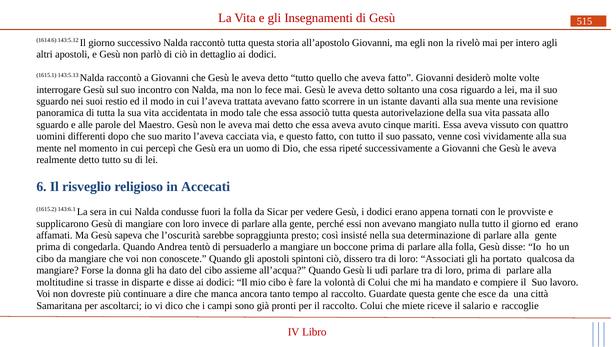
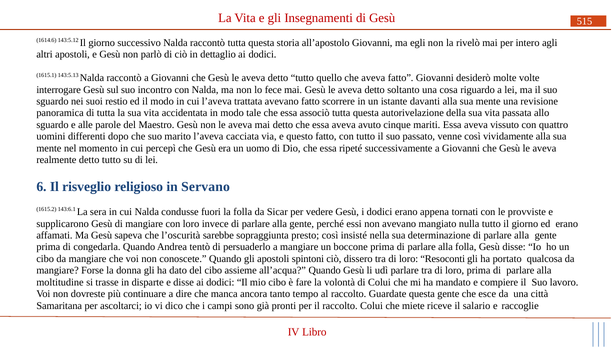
Accecati: Accecati -> Servano
Associati: Associati -> Resoconti
